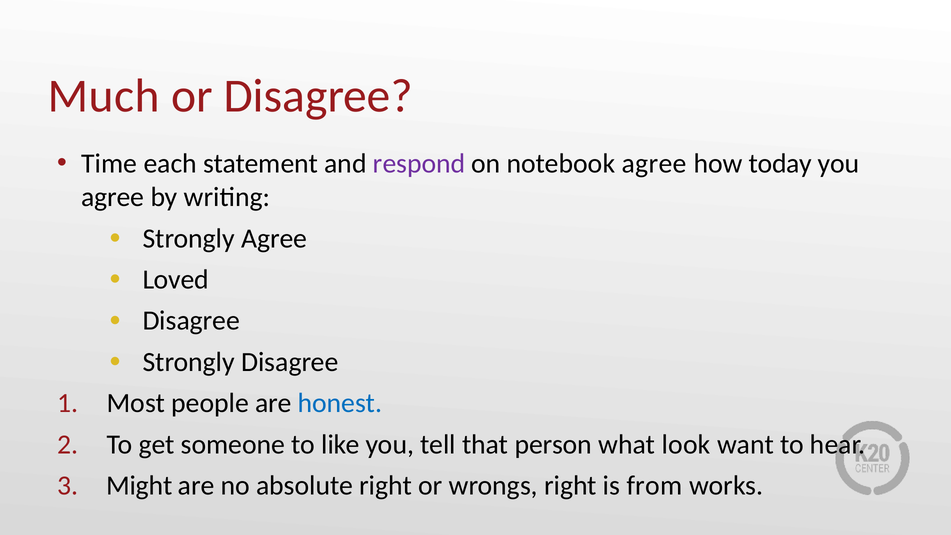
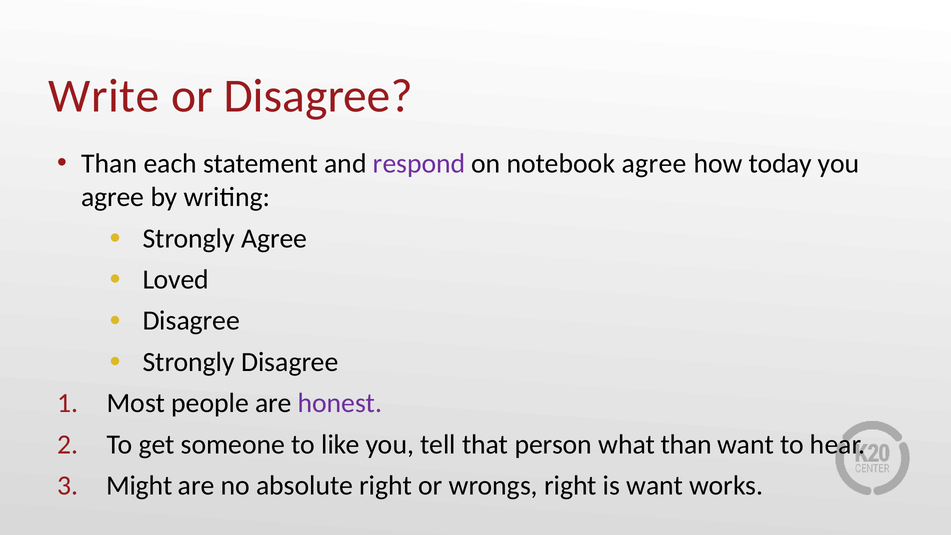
Much: Much -> Write
Time at (109, 164): Time -> Than
honest colour: blue -> purple
what look: look -> than
is from: from -> want
